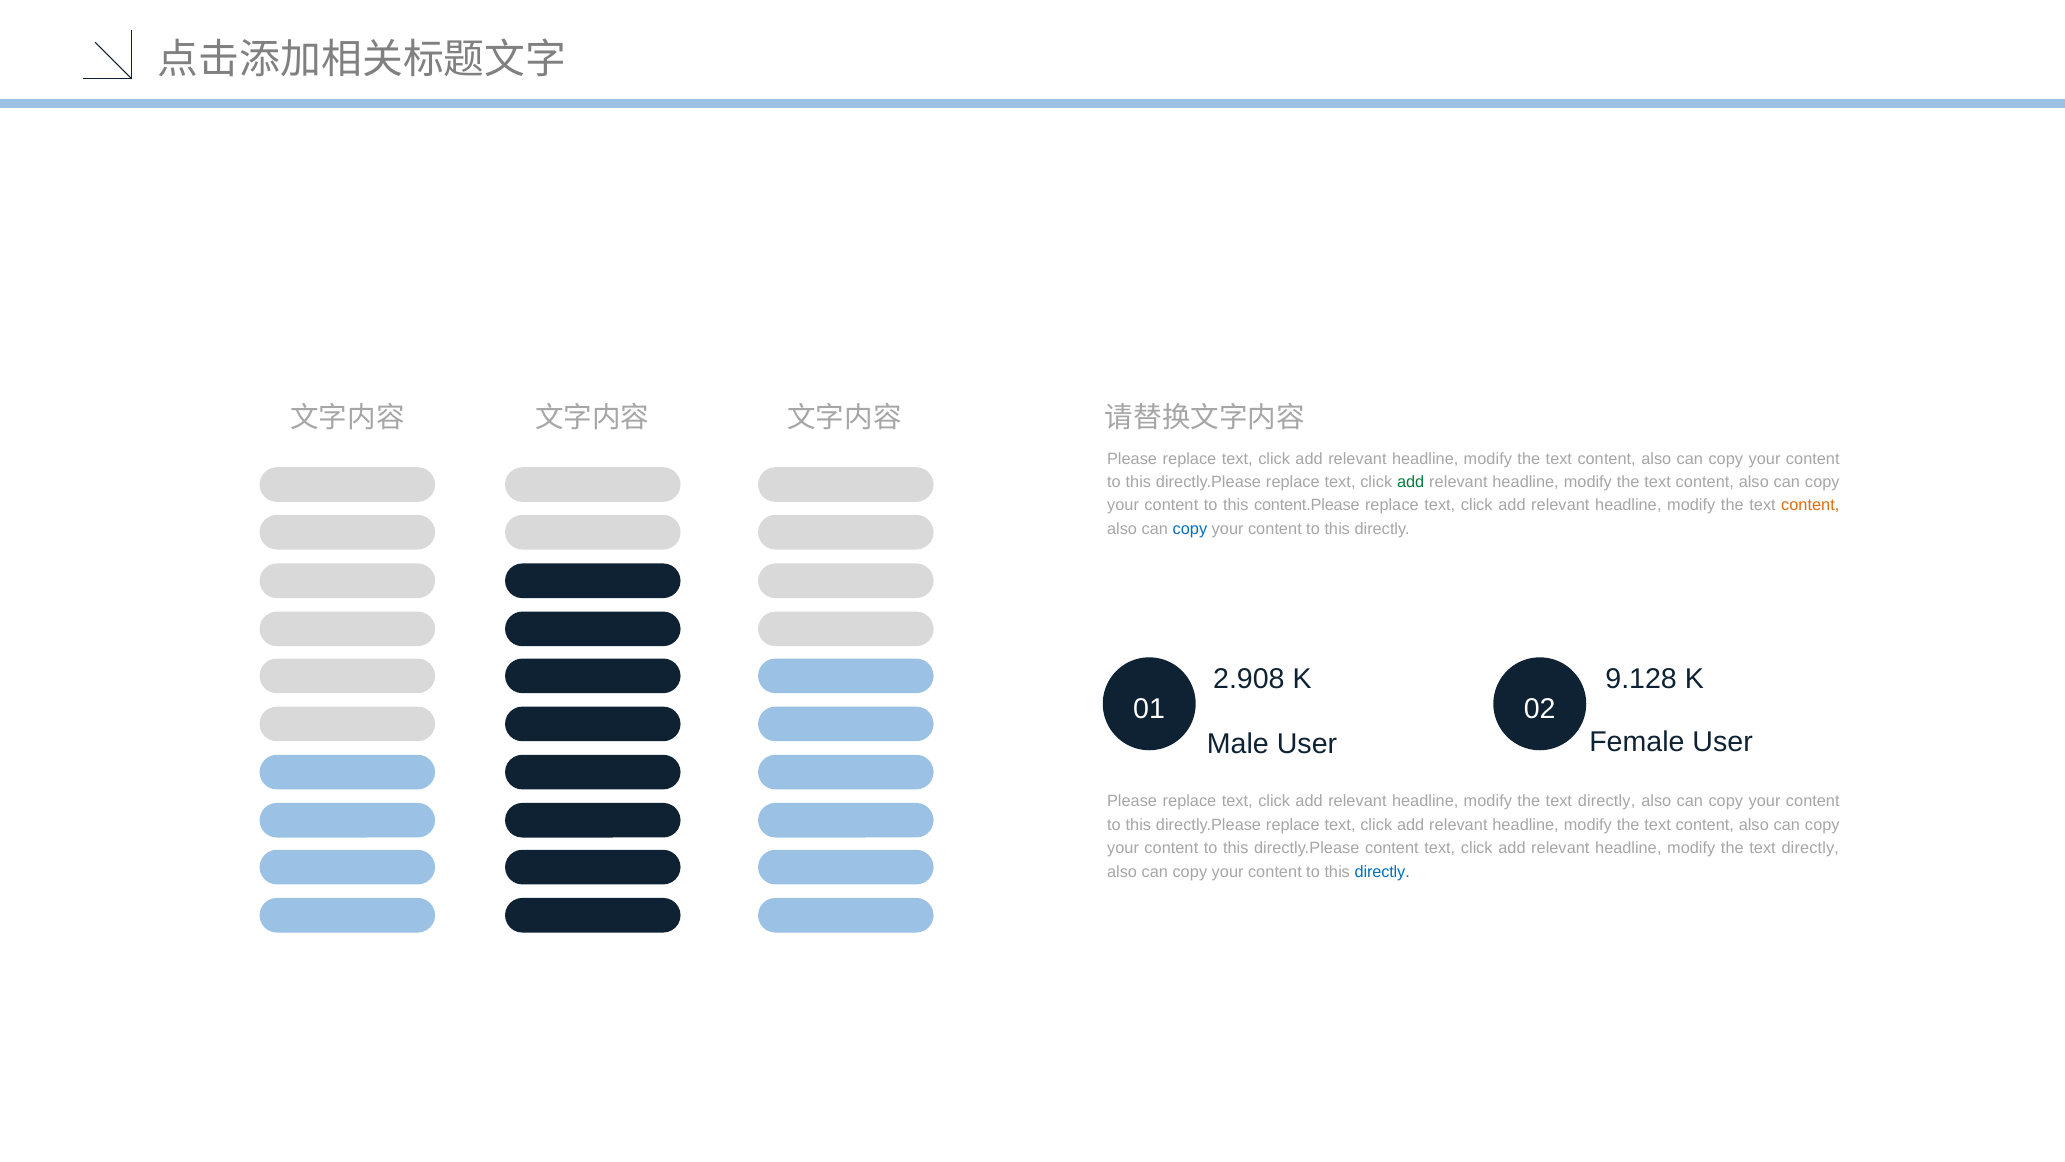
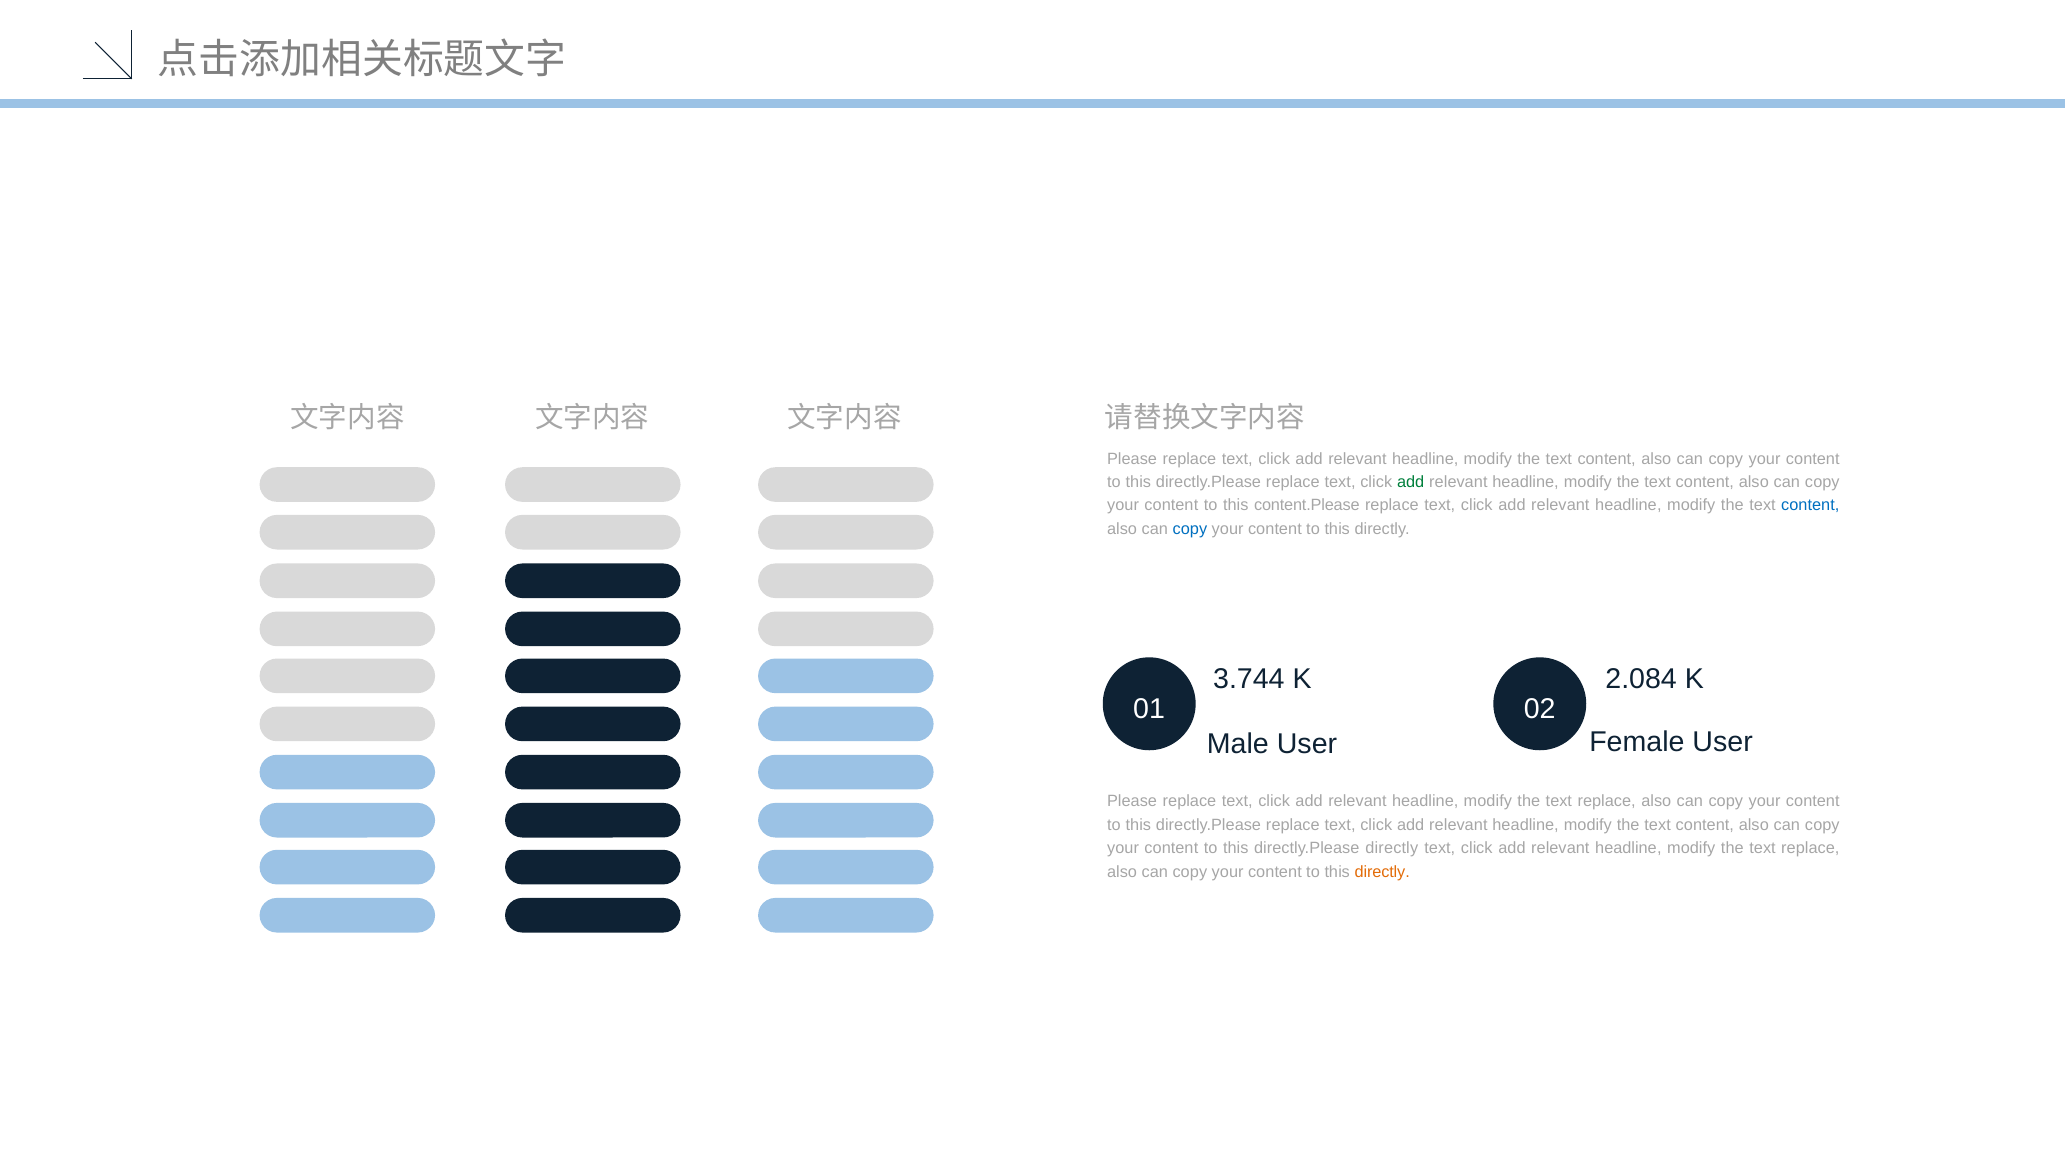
content at (1810, 505) colour: orange -> blue
2.908: 2.908 -> 3.744
9.128: 9.128 -> 2.084
directly at (1607, 801): directly -> replace
directly.Please content: content -> directly
directly at (1810, 848): directly -> replace
directly at (1382, 871) colour: blue -> orange
